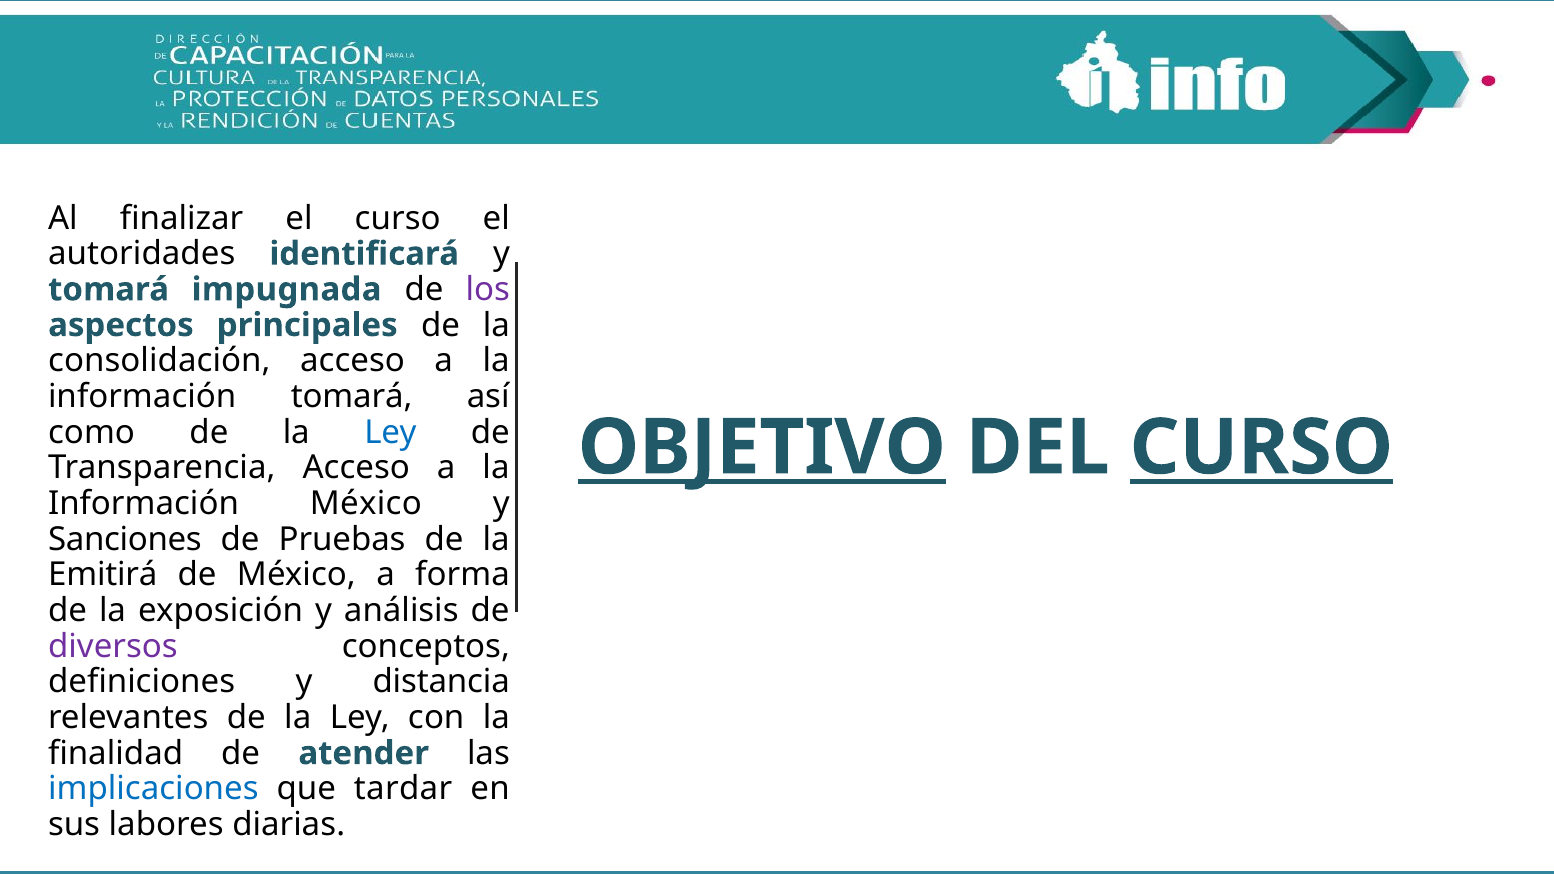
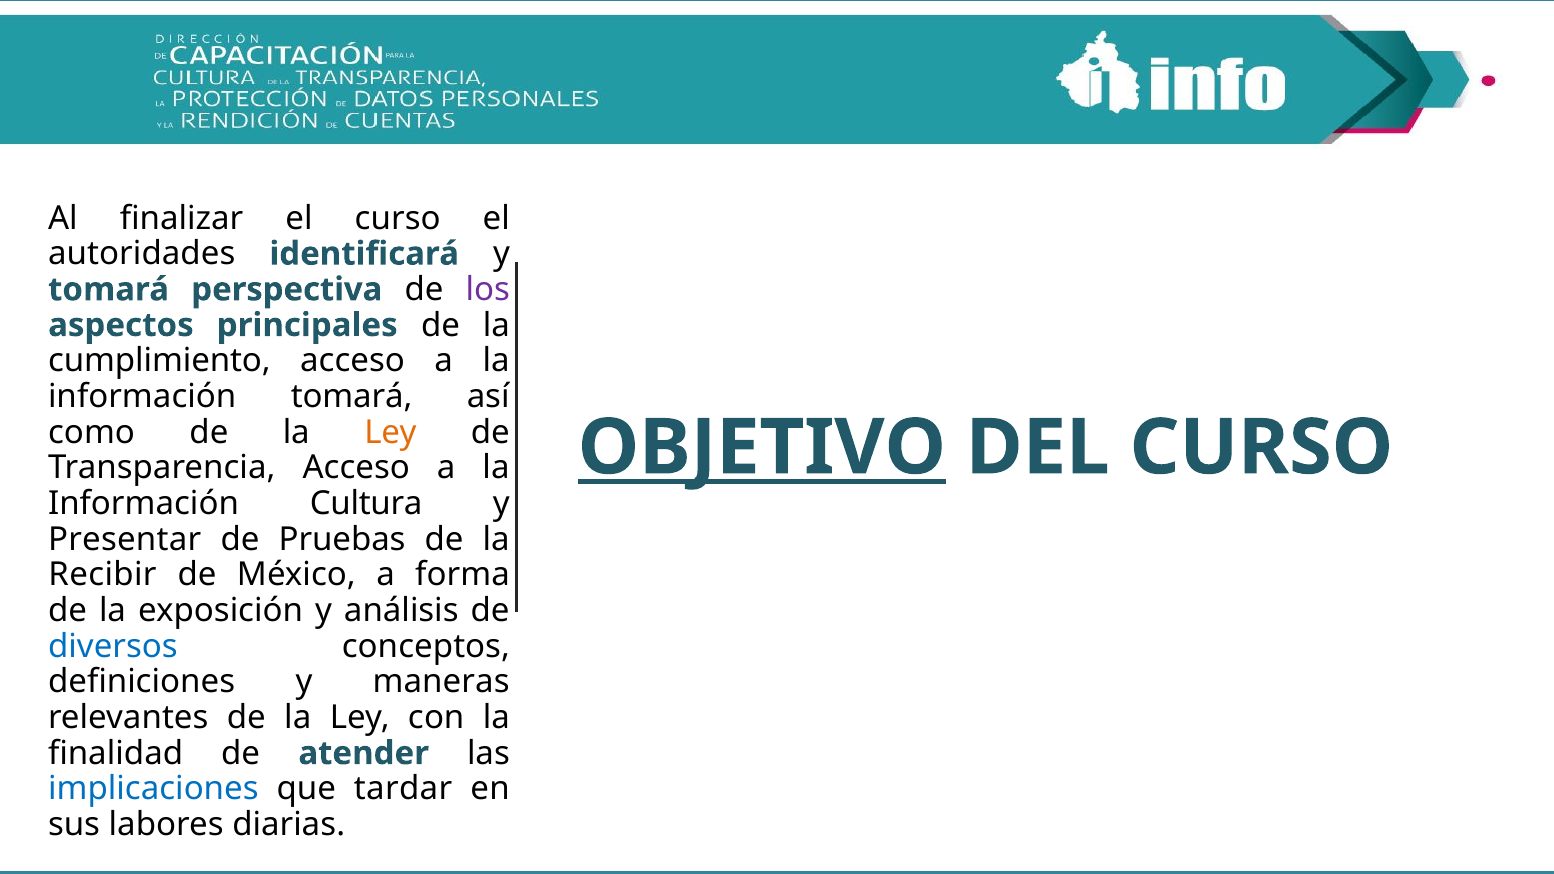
impugnada: impugnada -> perspectiva
consolidación: consolidación -> cumplimiento
Ley at (390, 432) colour: blue -> orange
CURSO at (1261, 448) underline: present -> none
Información México: México -> Cultura
Sanciones: Sanciones -> Presentar
Emitirá: Emitirá -> Recibir
diversos colour: purple -> blue
distancia: distancia -> maneras
